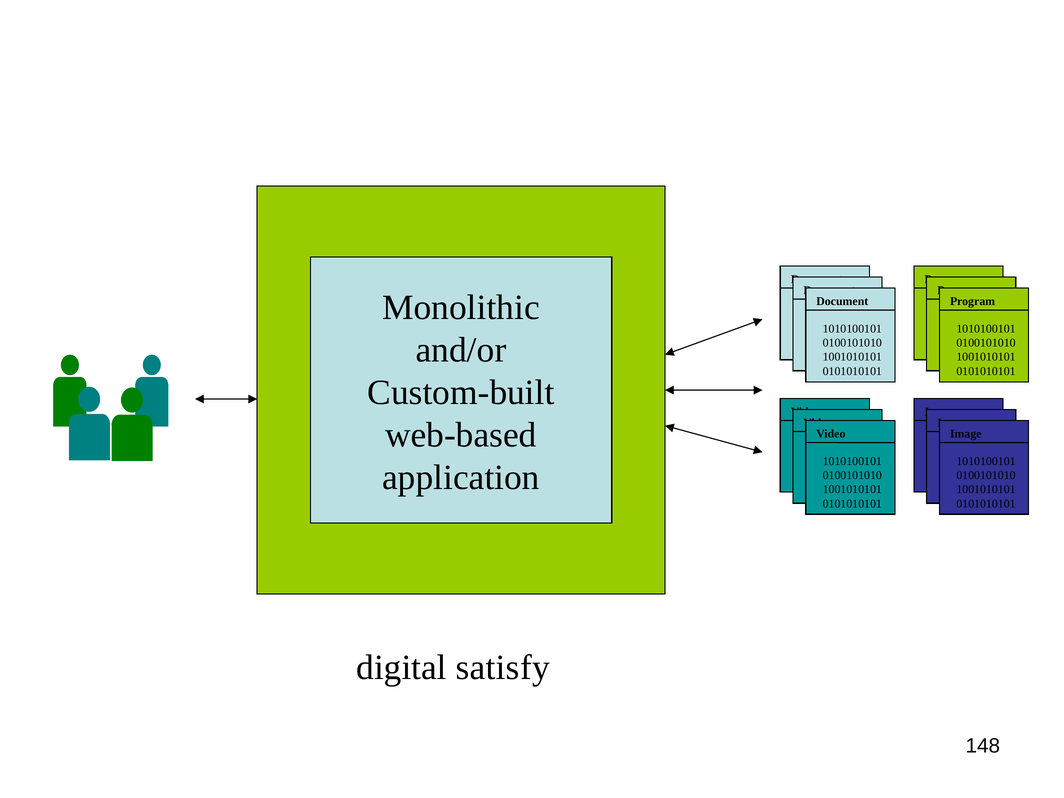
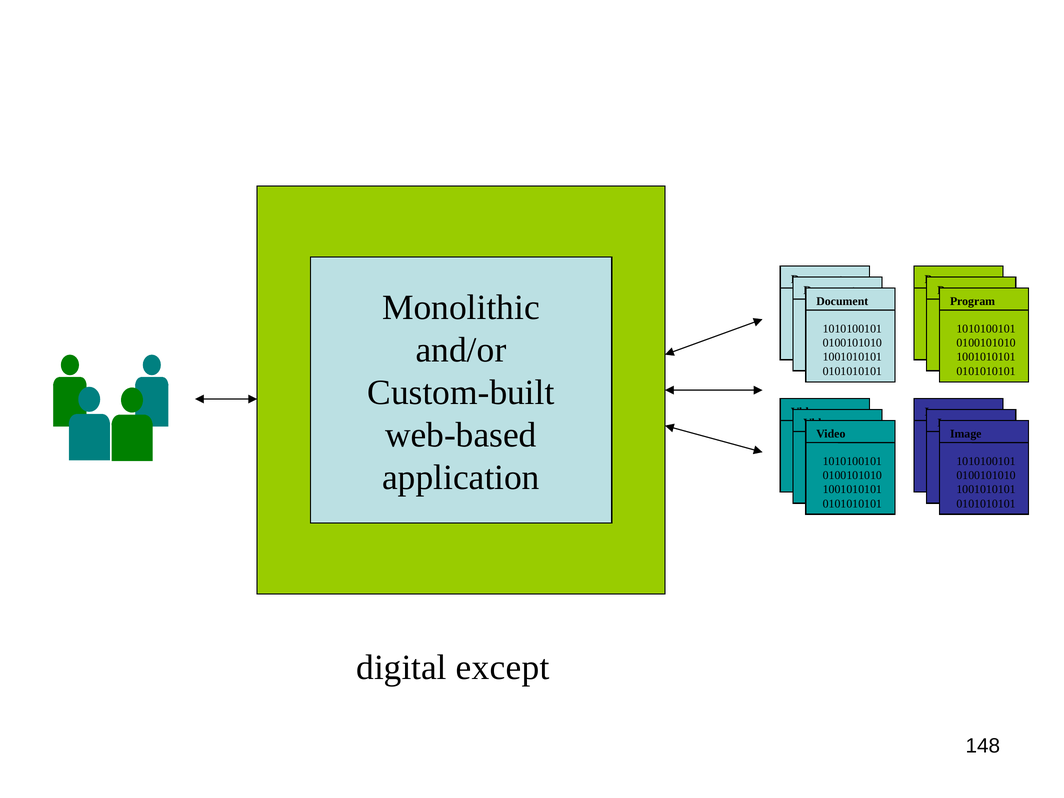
satisfy: satisfy -> except
